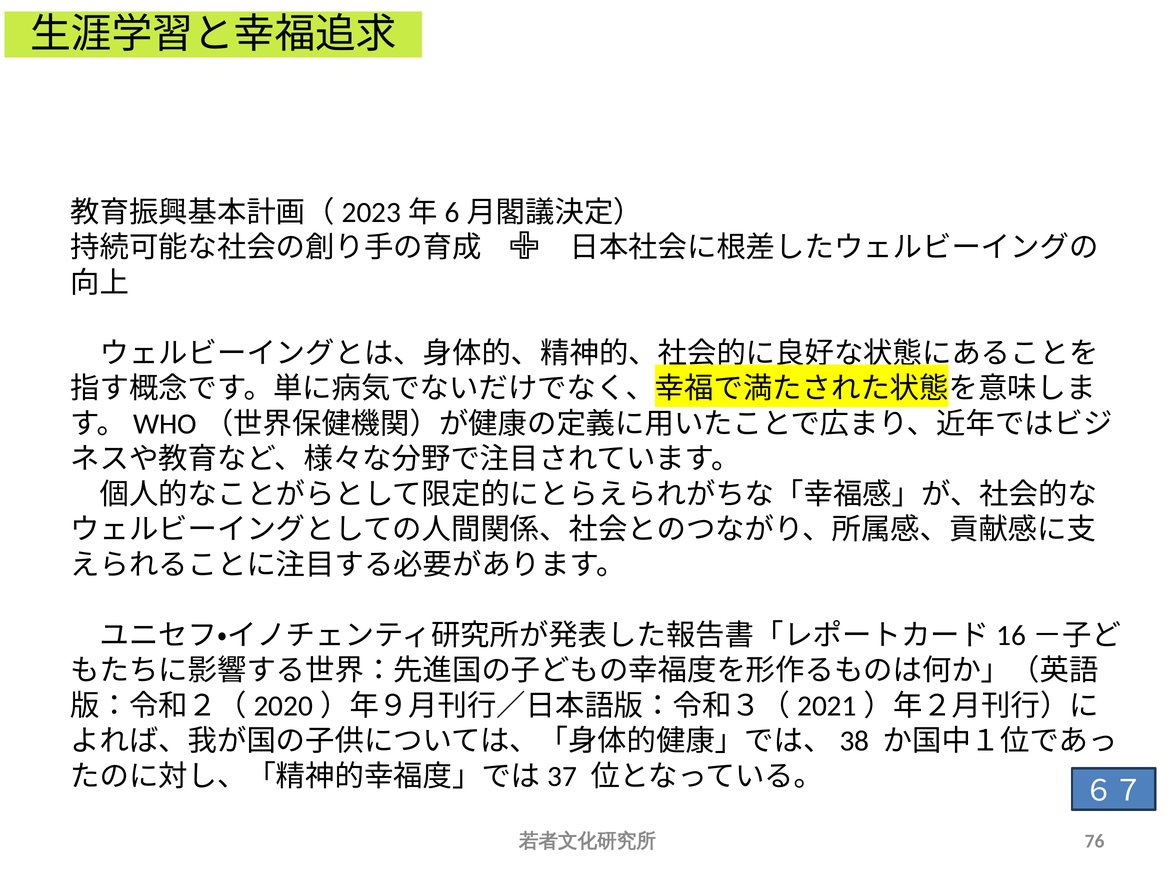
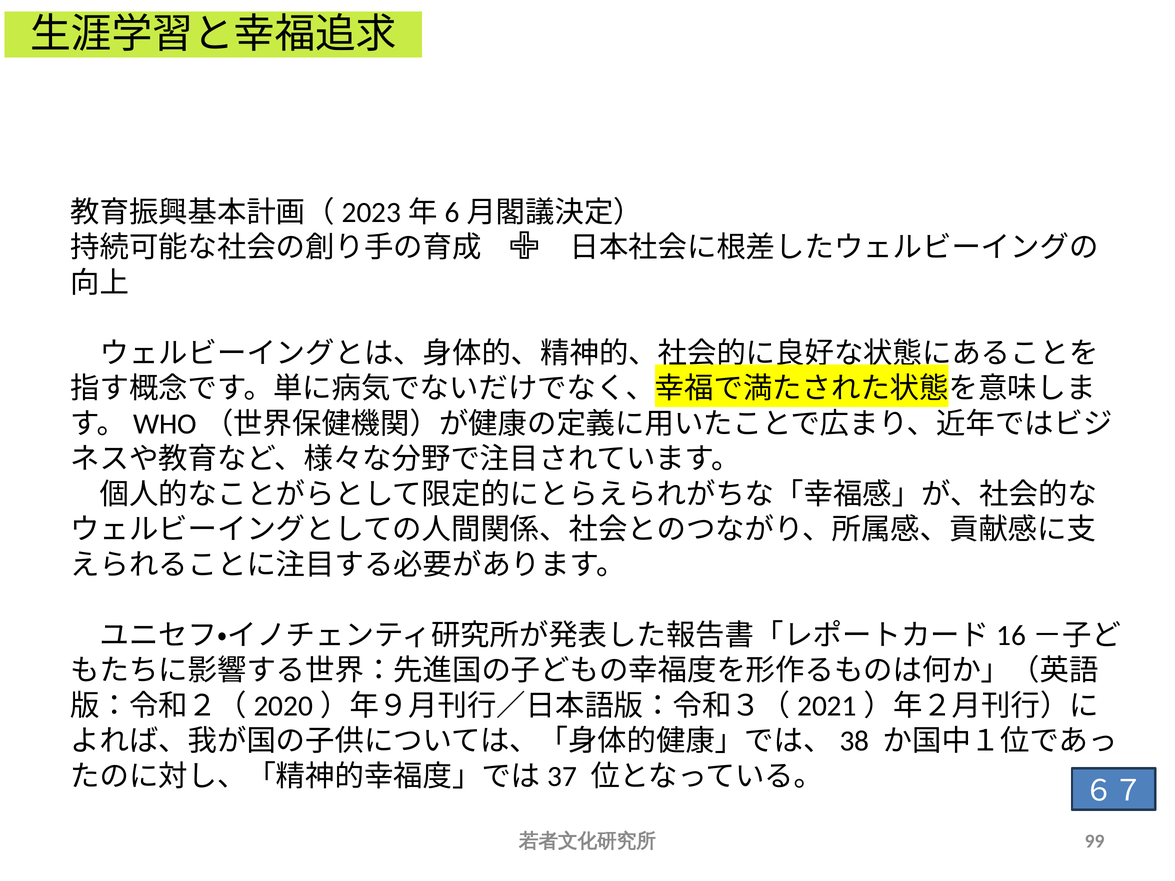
76: 76 -> 99
